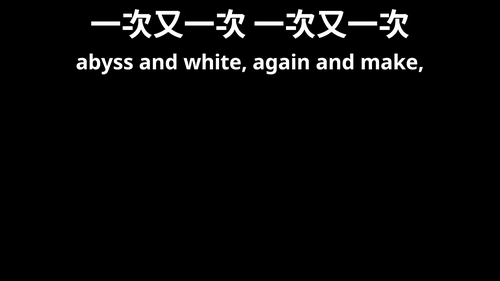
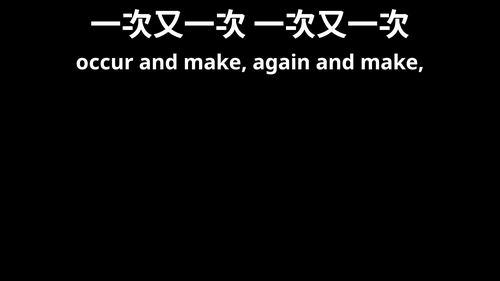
abyss: abyss -> occur
white at (215, 63): white -> make
